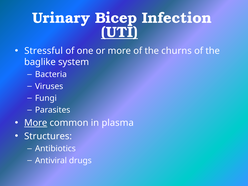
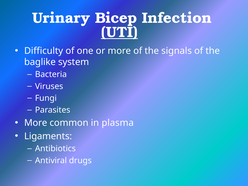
Stressful: Stressful -> Difficulty
churns: churns -> signals
More at (36, 123) underline: present -> none
Structures: Structures -> Ligaments
